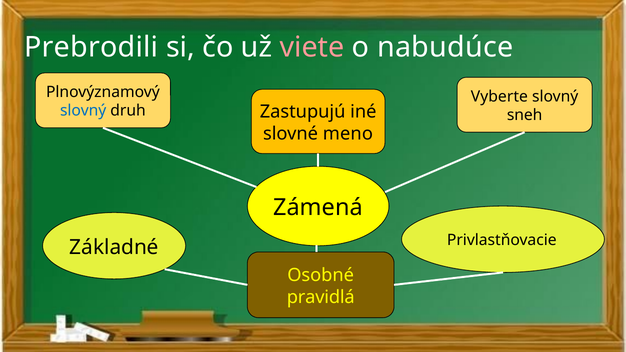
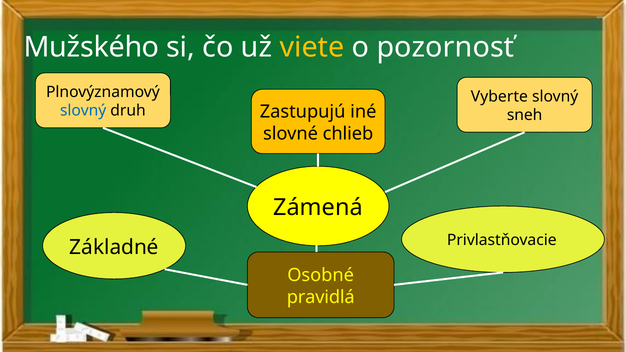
Prebrodili: Prebrodili -> Mužského
viete colour: pink -> yellow
nabudúce: nabudúce -> pozornosť
meno: meno -> chlieb
